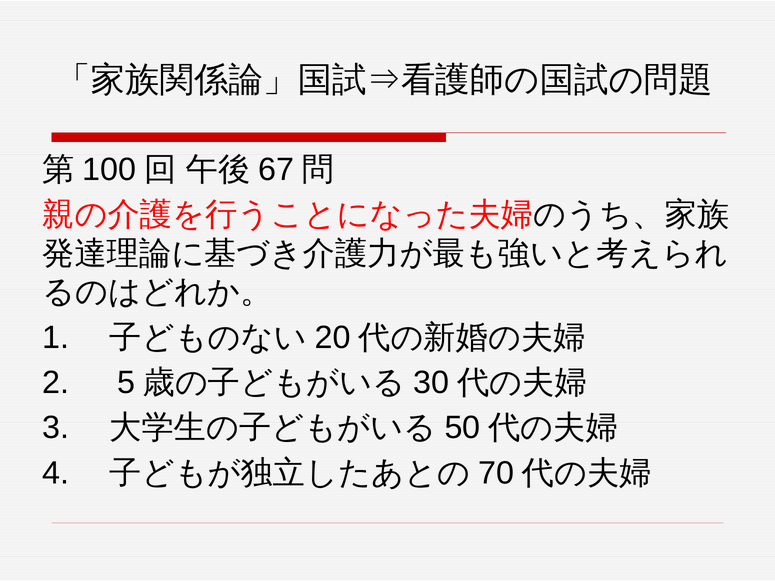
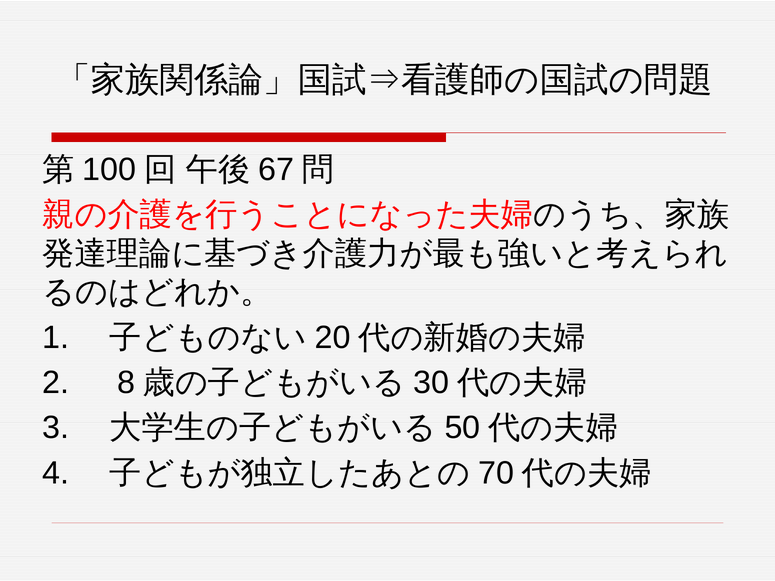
5: 5 -> 8
